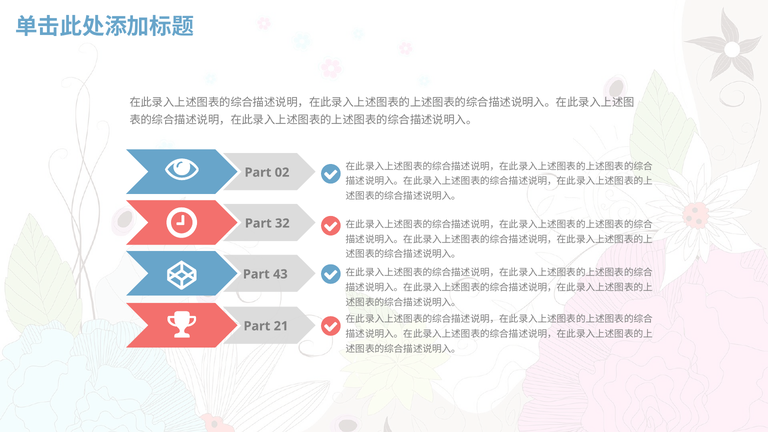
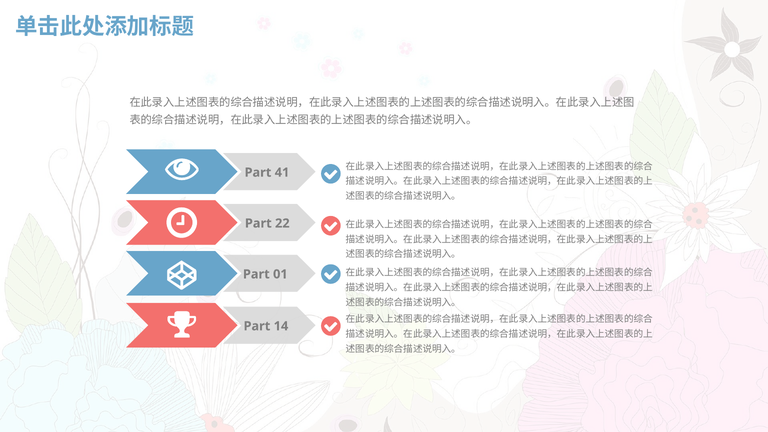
02: 02 -> 41
32: 32 -> 22
43: 43 -> 01
21: 21 -> 14
